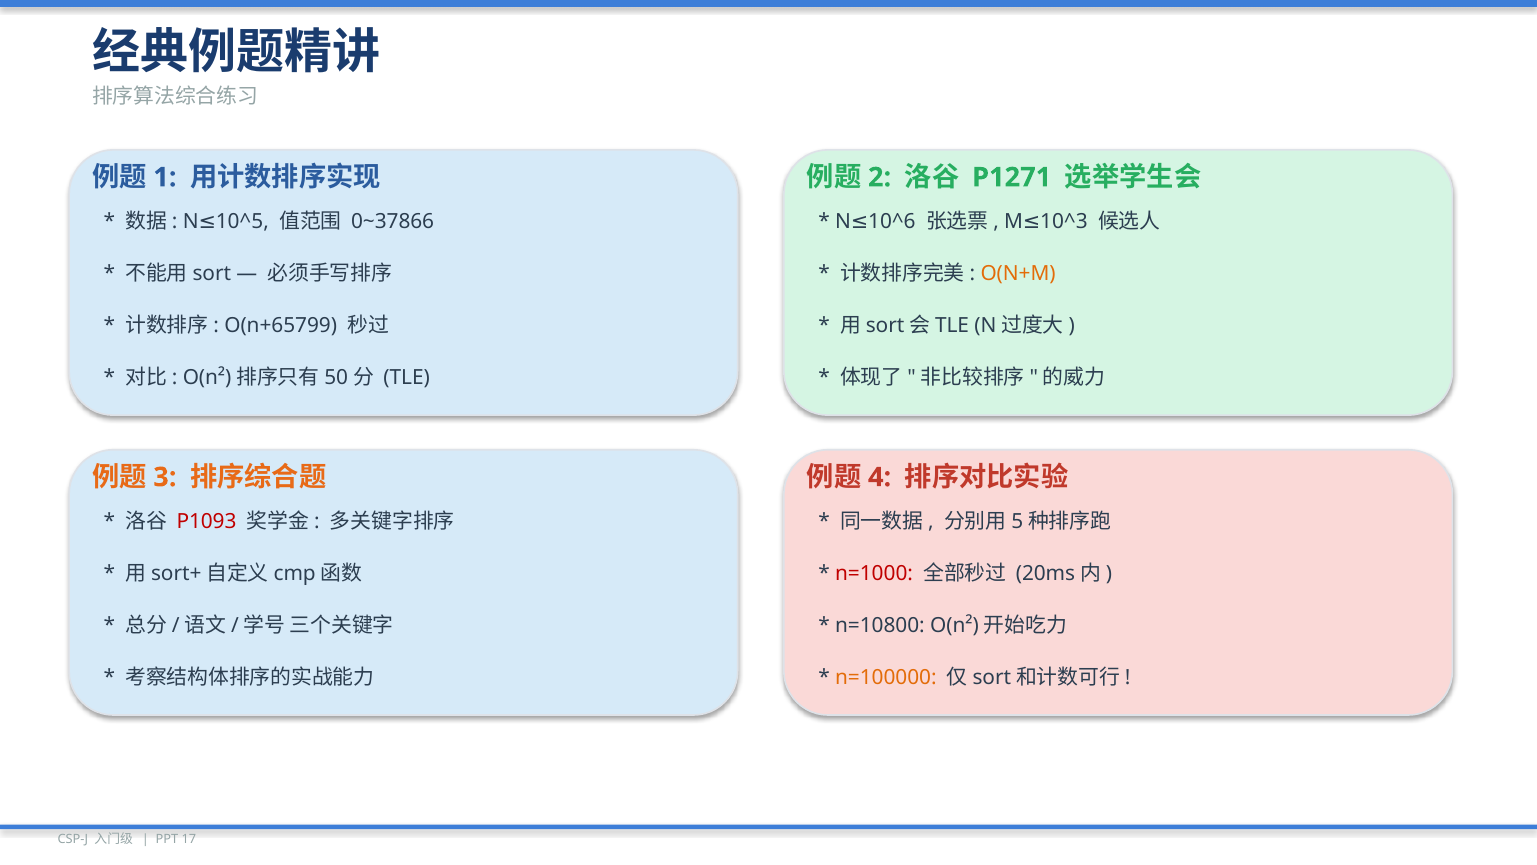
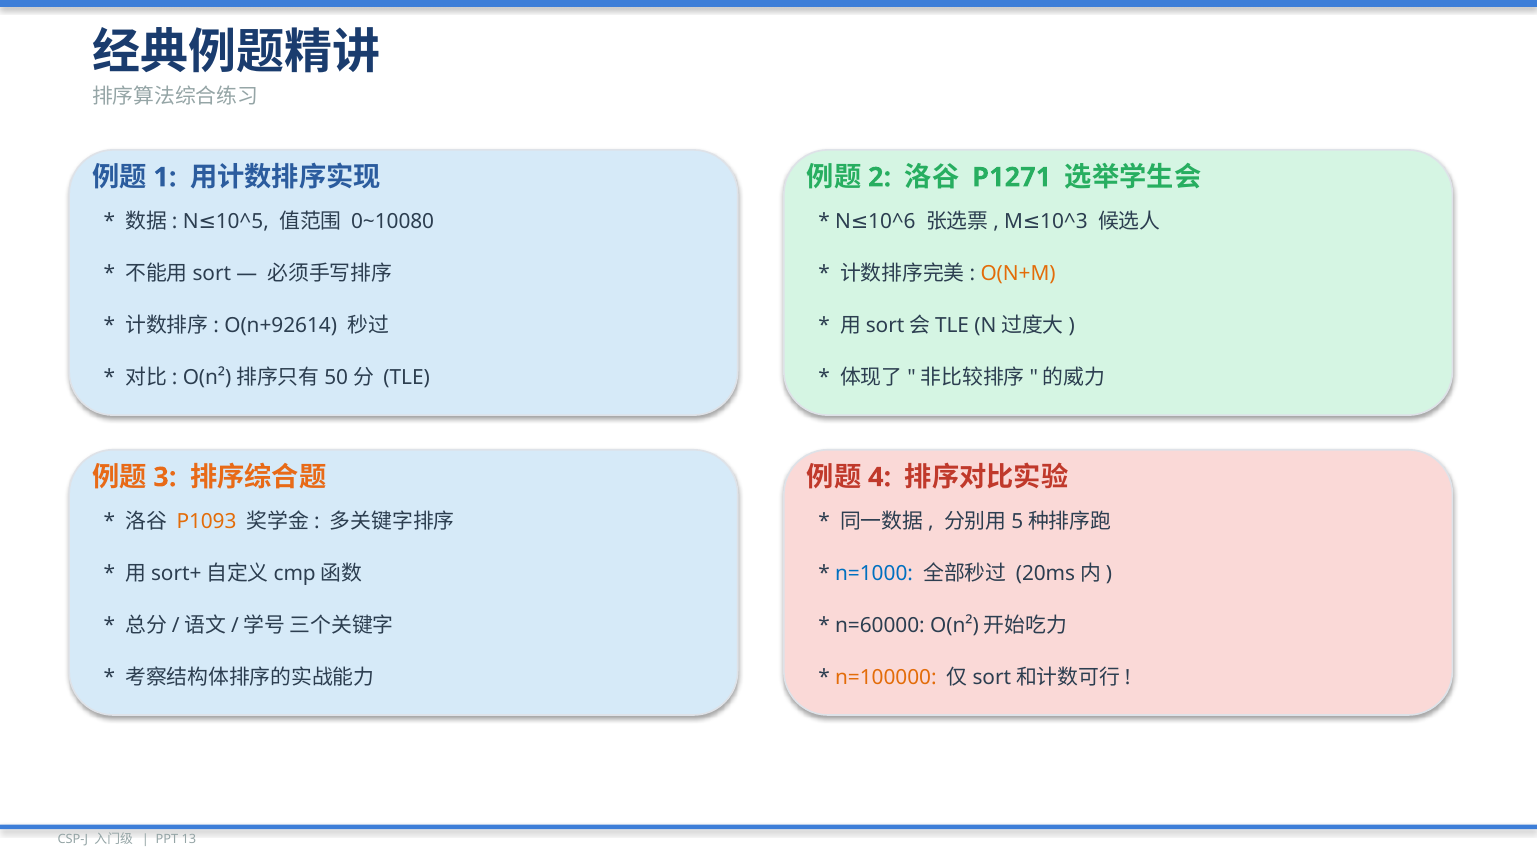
0~37866: 0~37866 -> 0~10080
O(n+65799: O(n+65799 -> O(n+92614
P1093 colour: red -> orange
n=1000 colour: red -> blue
n=10800: n=10800 -> n=60000
17: 17 -> 13
